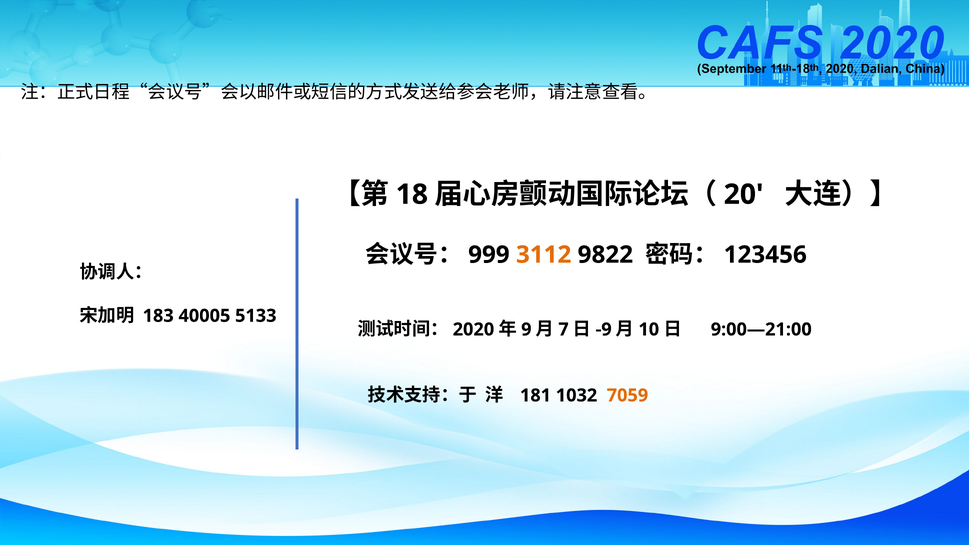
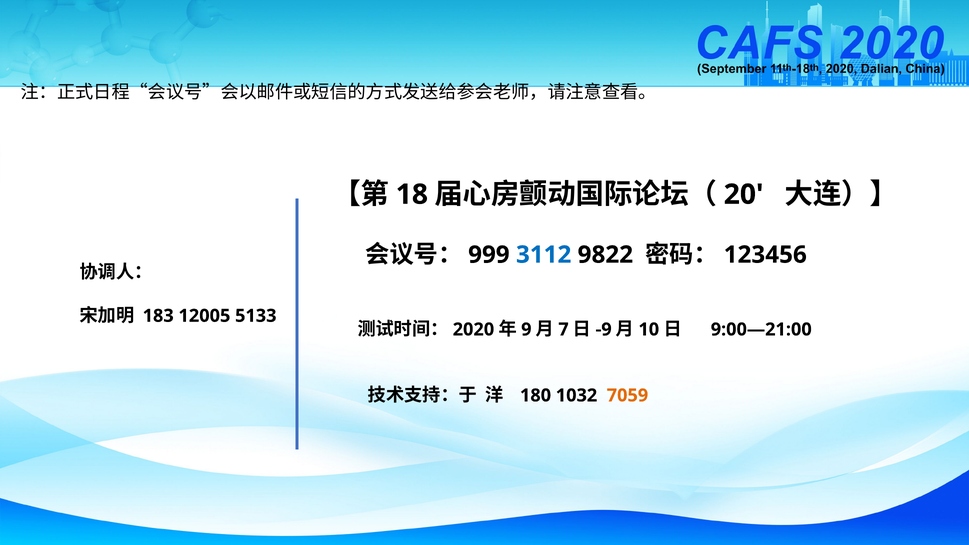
3112 colour: orange -> blue
40005: 40005 -> 12005
181: 181 -> 180
